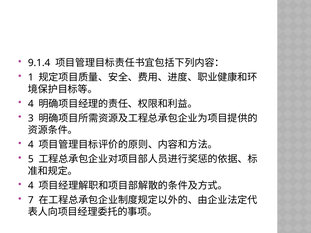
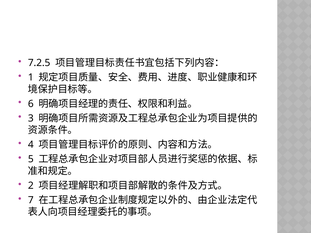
9.1.4: 9.1.4 -> 7.2.5
4 at (31, 104): 4 -> 6
4 at (31, 186): 4 -> 2
